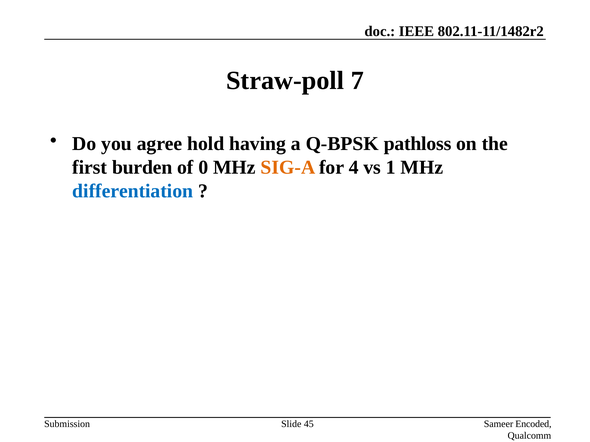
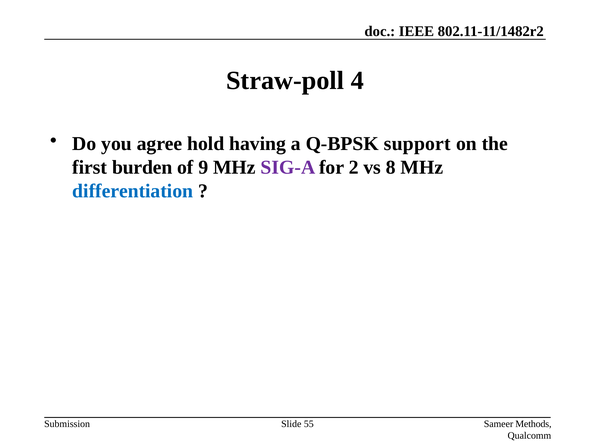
7: 7 -> 4
pathloss: pathloss -> support
0: 0 -> 9
SIG-A colour: orange -> purple
4: 4 -> 2
1: 1 -> 8
45: 45 -> 55
Encoded: Encoded -> Methods
